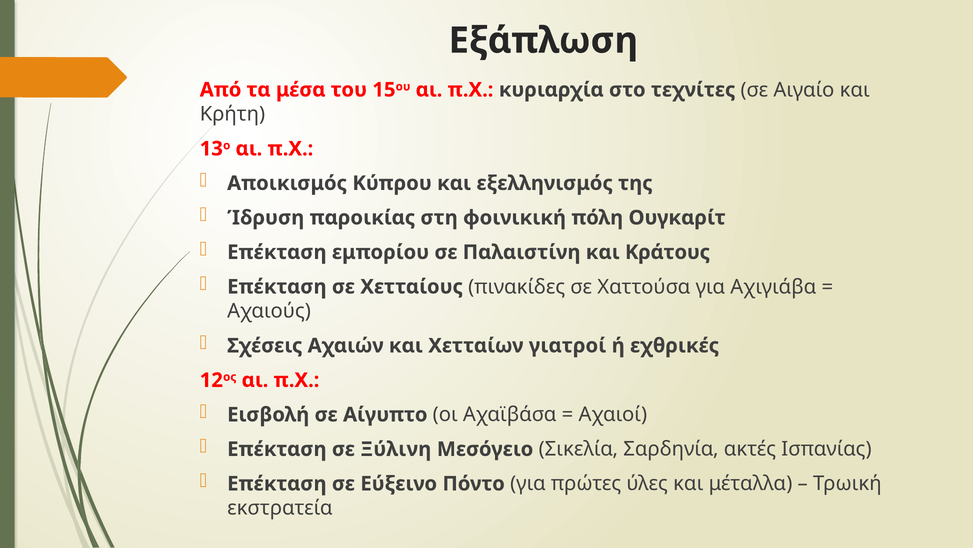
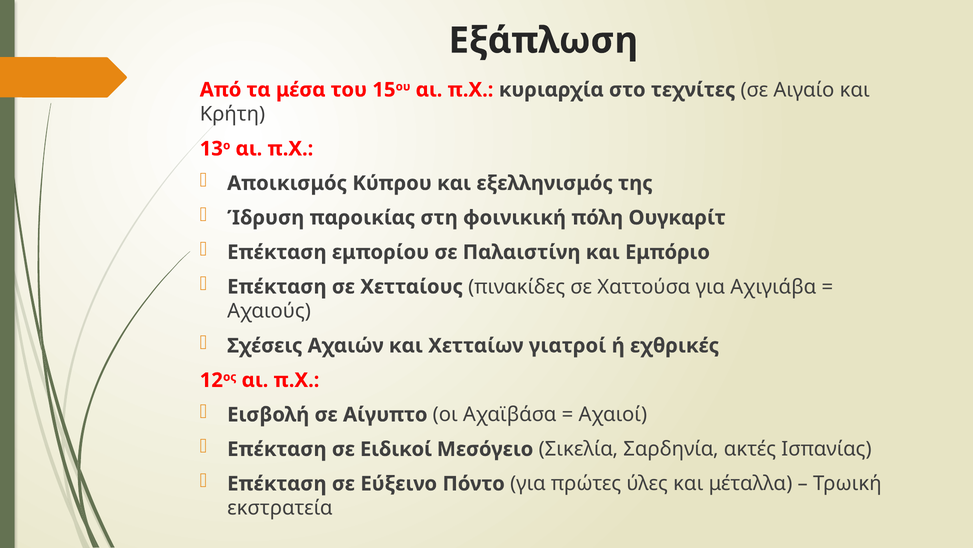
Κράτους: Κράτους -> Εμπόριο
Ξύλινη: Ξύλινη -> Ειδικοί
